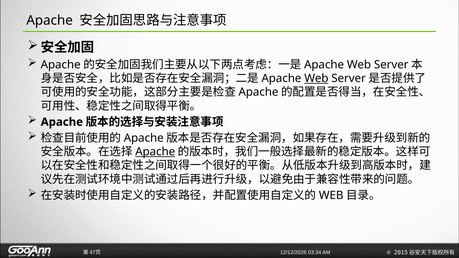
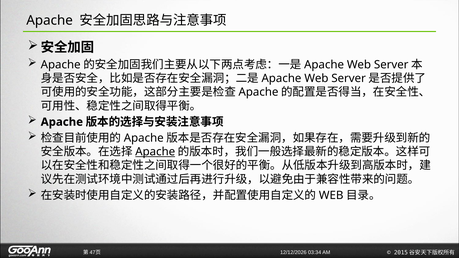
Web at (316, 78) underline: present -> none
